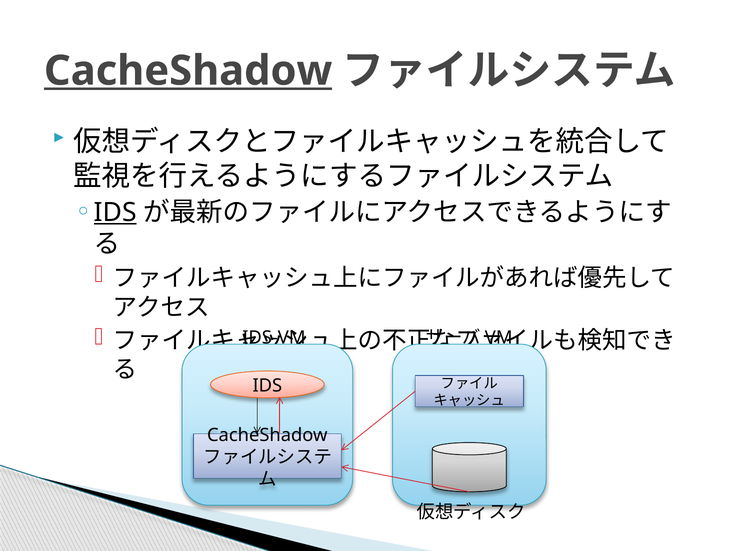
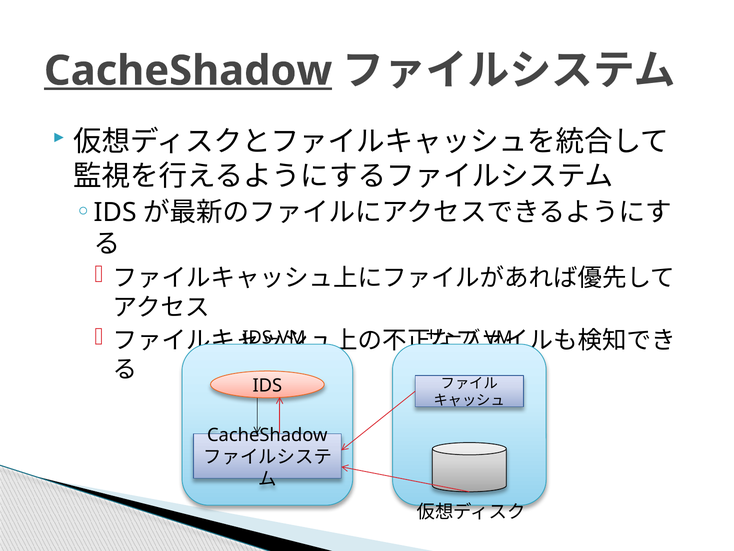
IDS at (115, 212) underline: present -> none
